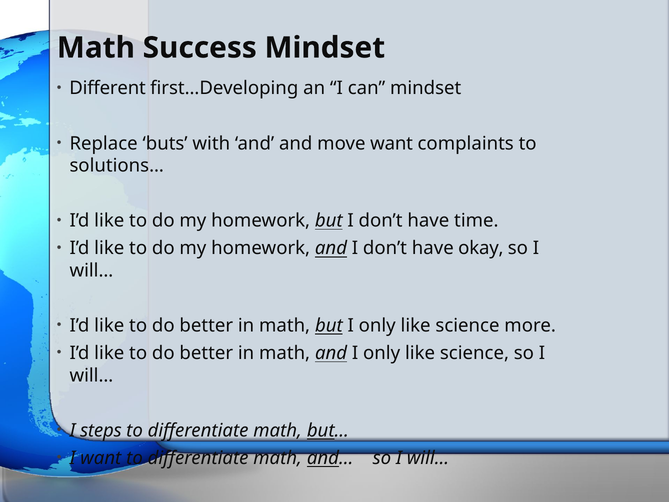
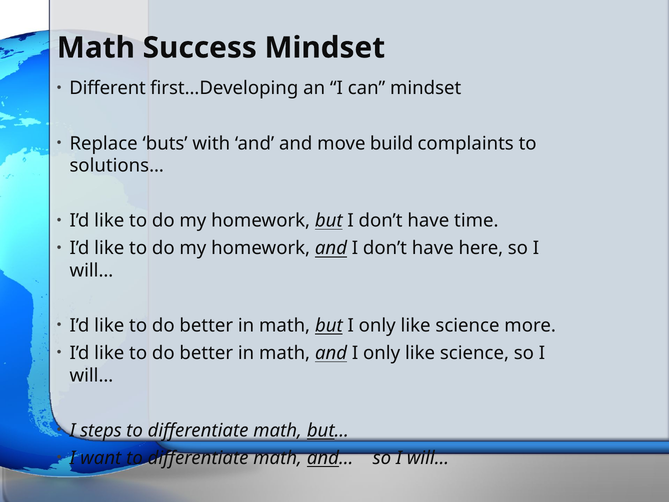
move want: want -> build
okay: okay -> here
